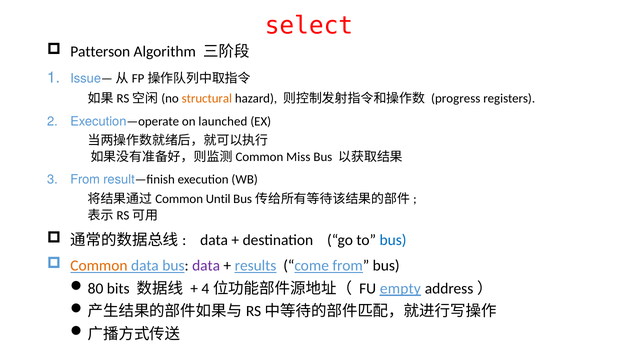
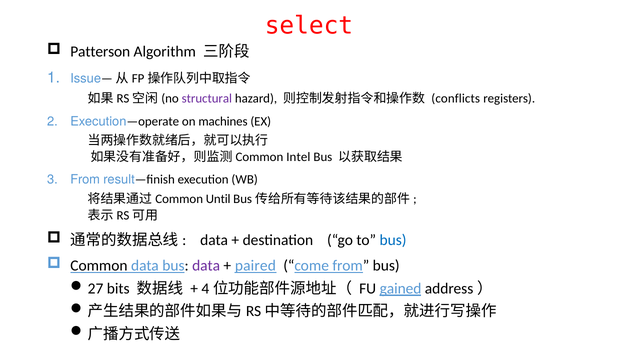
structural colour: orange -> purple
progress: progress -> conflicts
launched: launched -> machines
Miss: Miss -> Intel
Common colour: orange -> black
results: results -> paired
80: 80 -> 27
empty: empty -> gained
